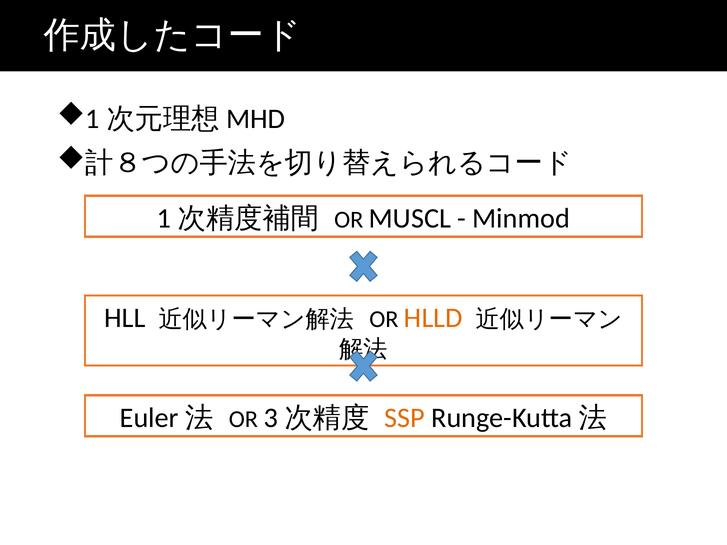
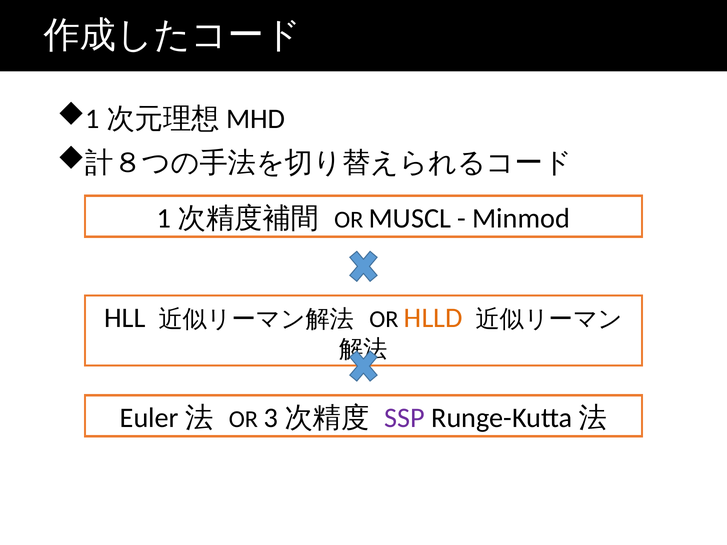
SSP colour: orange -> purple
